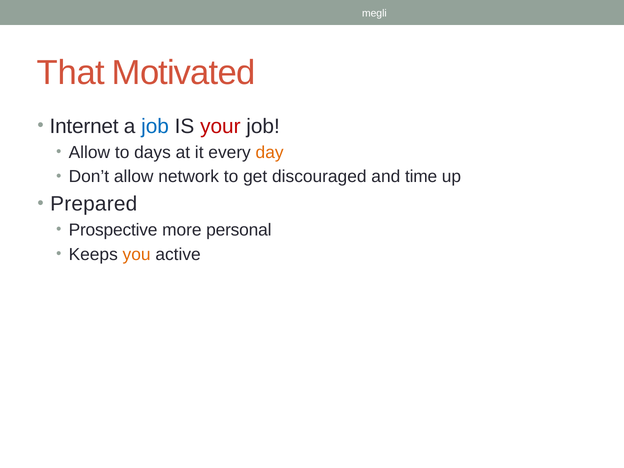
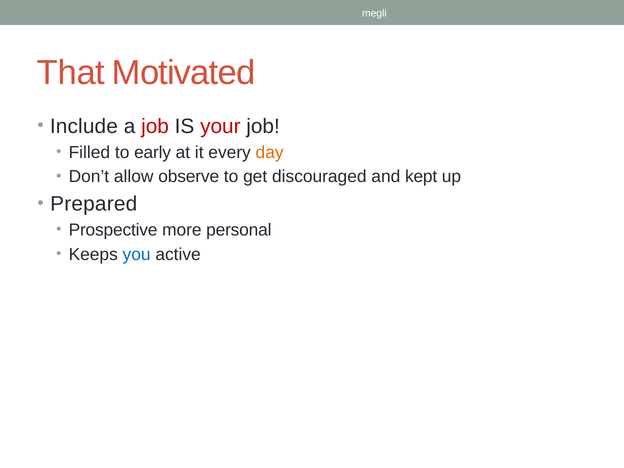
Internet: Internet -> Include
job at (155, 126) colour: blue -> red
Allow at (89, 152): Allow -> Filled
days: days -> early
network: network -> observe
time: time -> kept
you colour: orange -> blue
